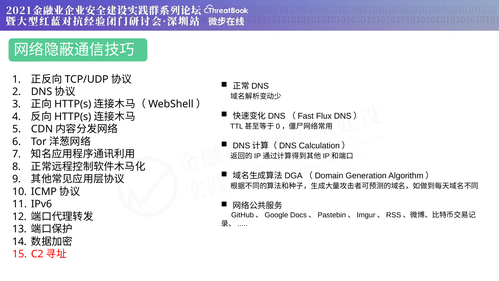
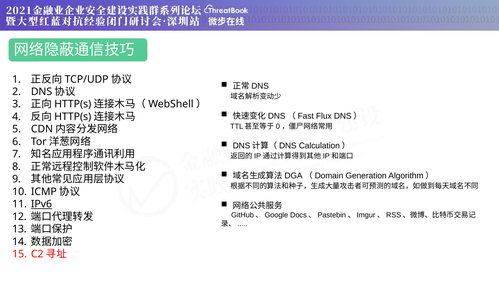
IPv6 underline: none -> present
